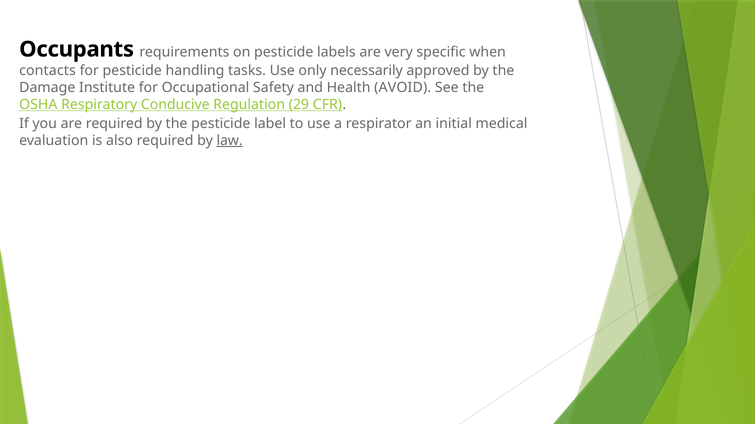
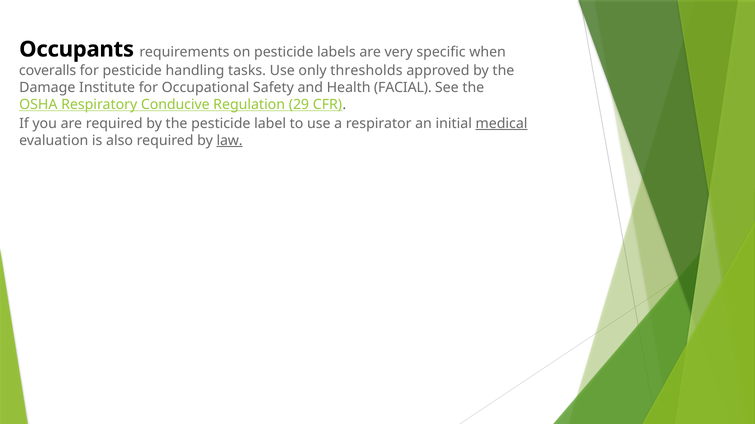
contacts: contacts -> coveralls
necessarily: necessarily -> thresholds
AVOID: AVOID -> FACIAL
medical underline: none -> present
